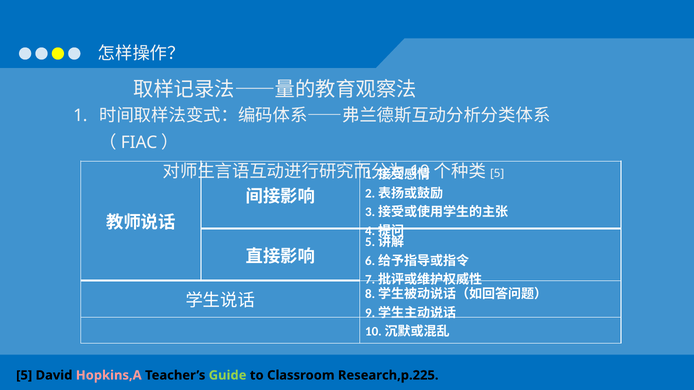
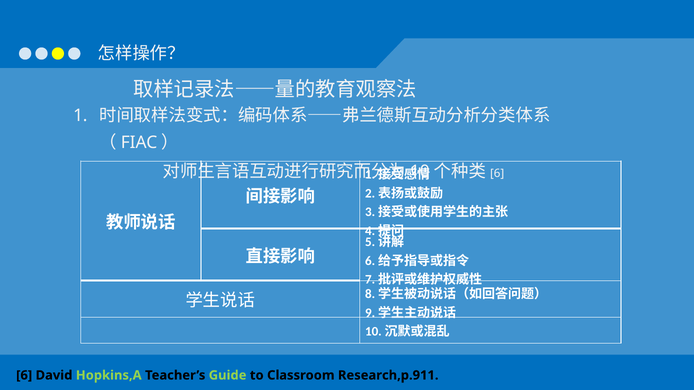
5 at (497, 174): 5 -> 6
5 at (24, 376): 5 -> 6
Hopkins,A colour: pink -> light green
Research,p.225: Research,p.225 -> Research,p.911
